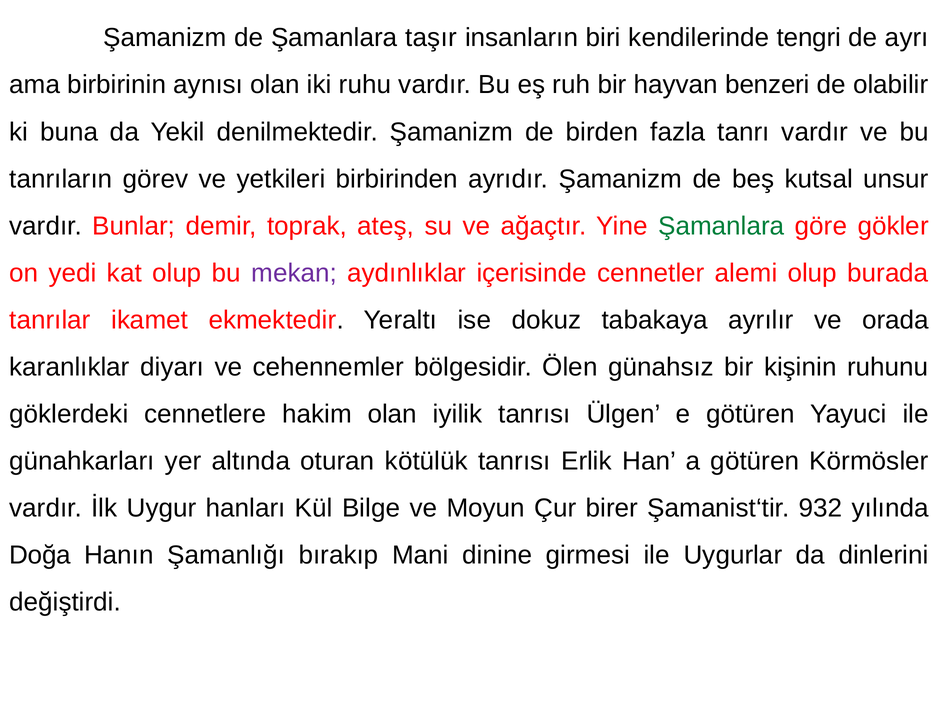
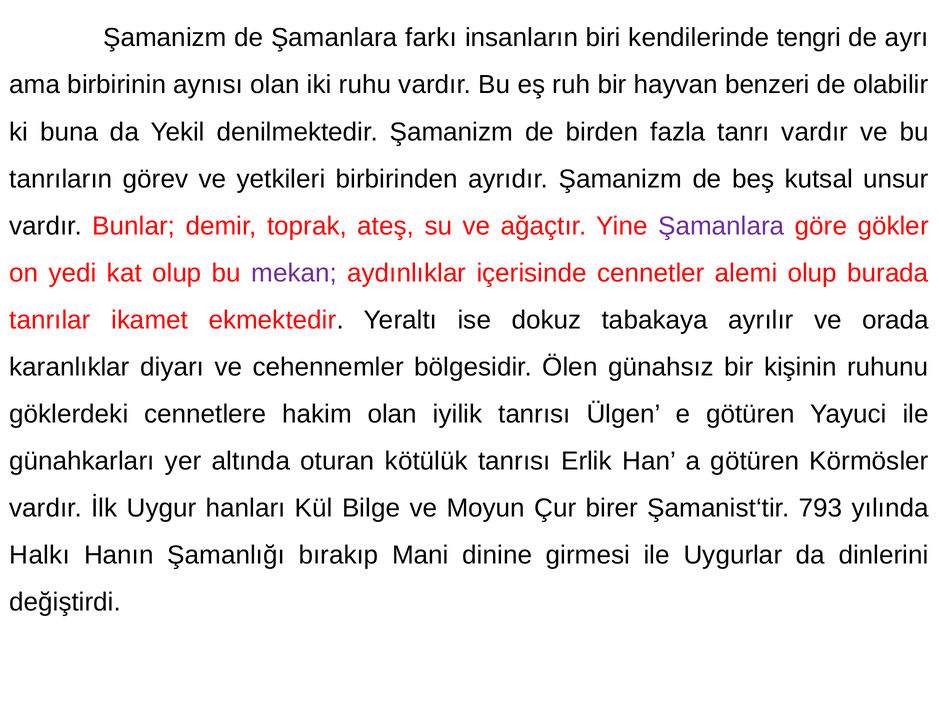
taşır: taşır -> farkı
Şamanlara at (721, 226) colour: green -> purple
932: 932 -> 793
Doğa: Doğa -> Halkı
